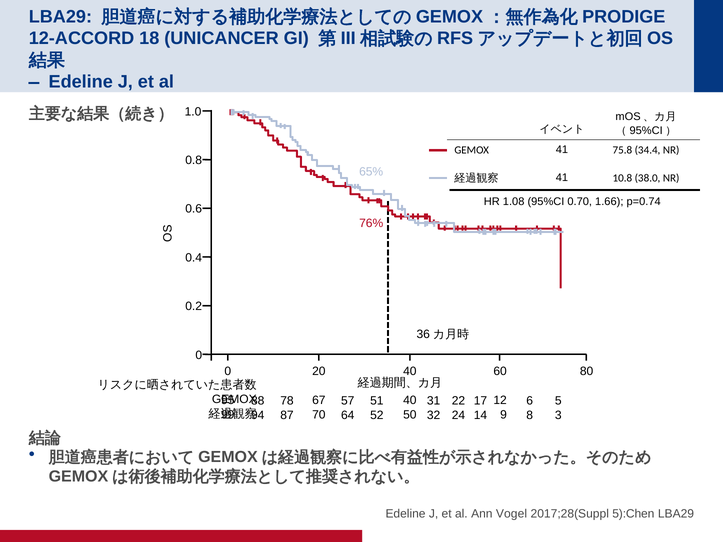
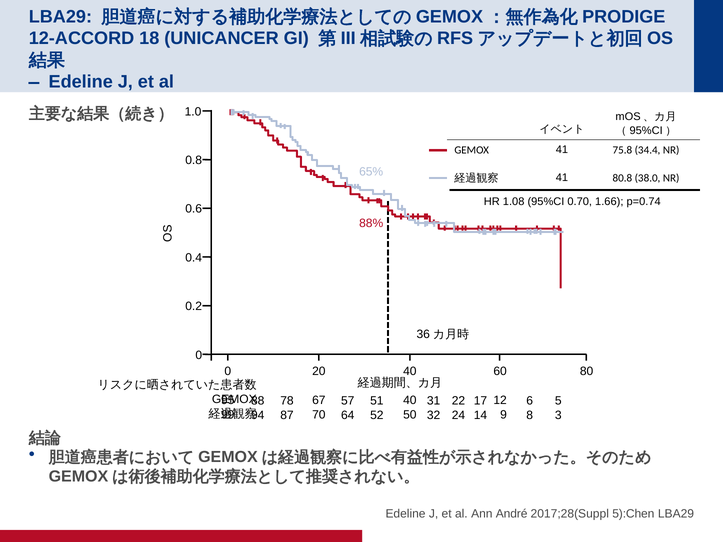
10.8: 10.8 -> 80.8
76%: 76% -> 88%
Vogel: Vogel -> André
